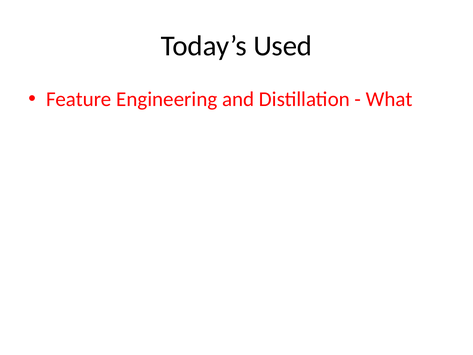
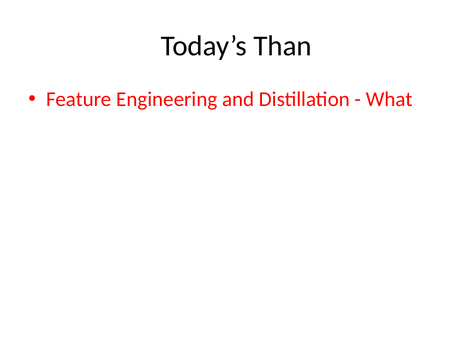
Used: Used -> Than
